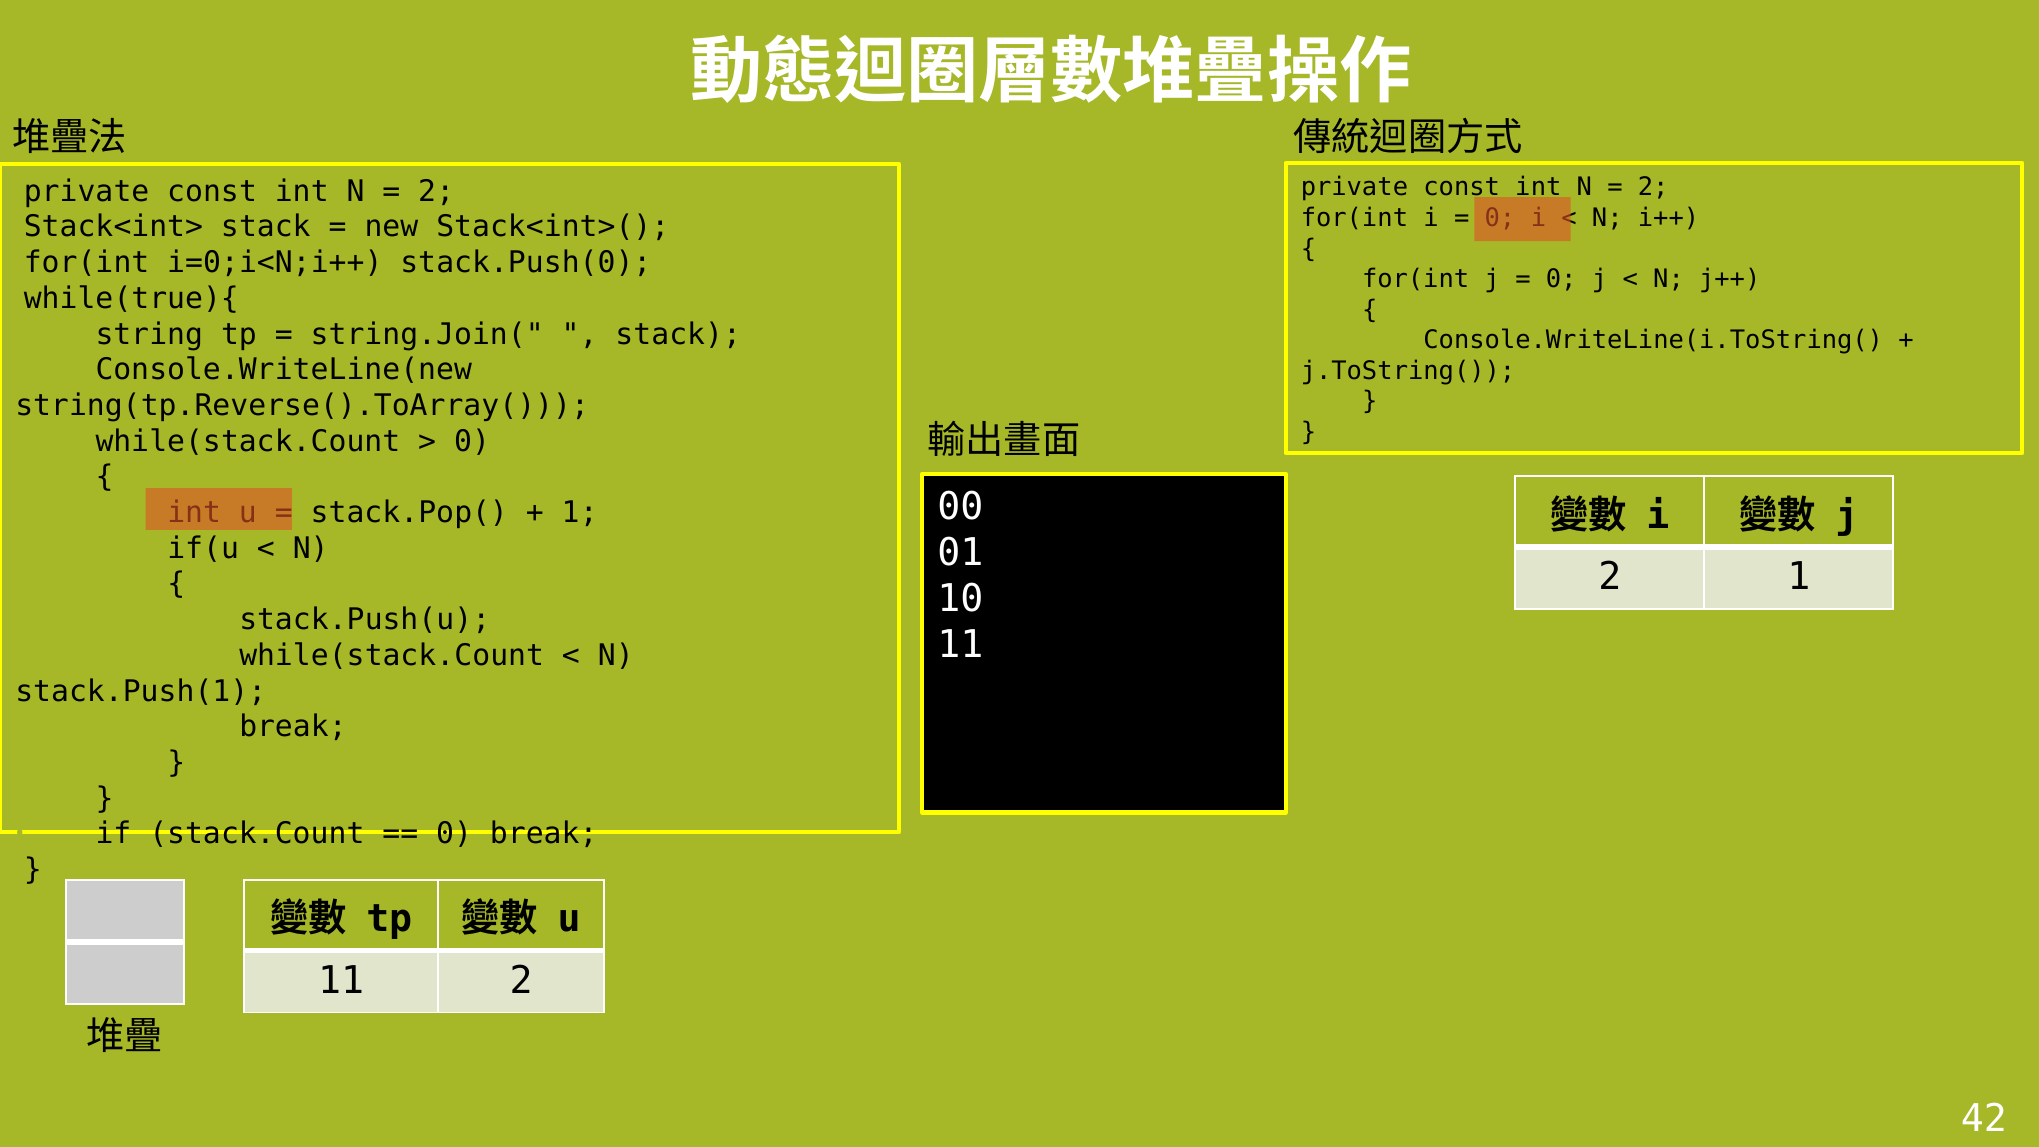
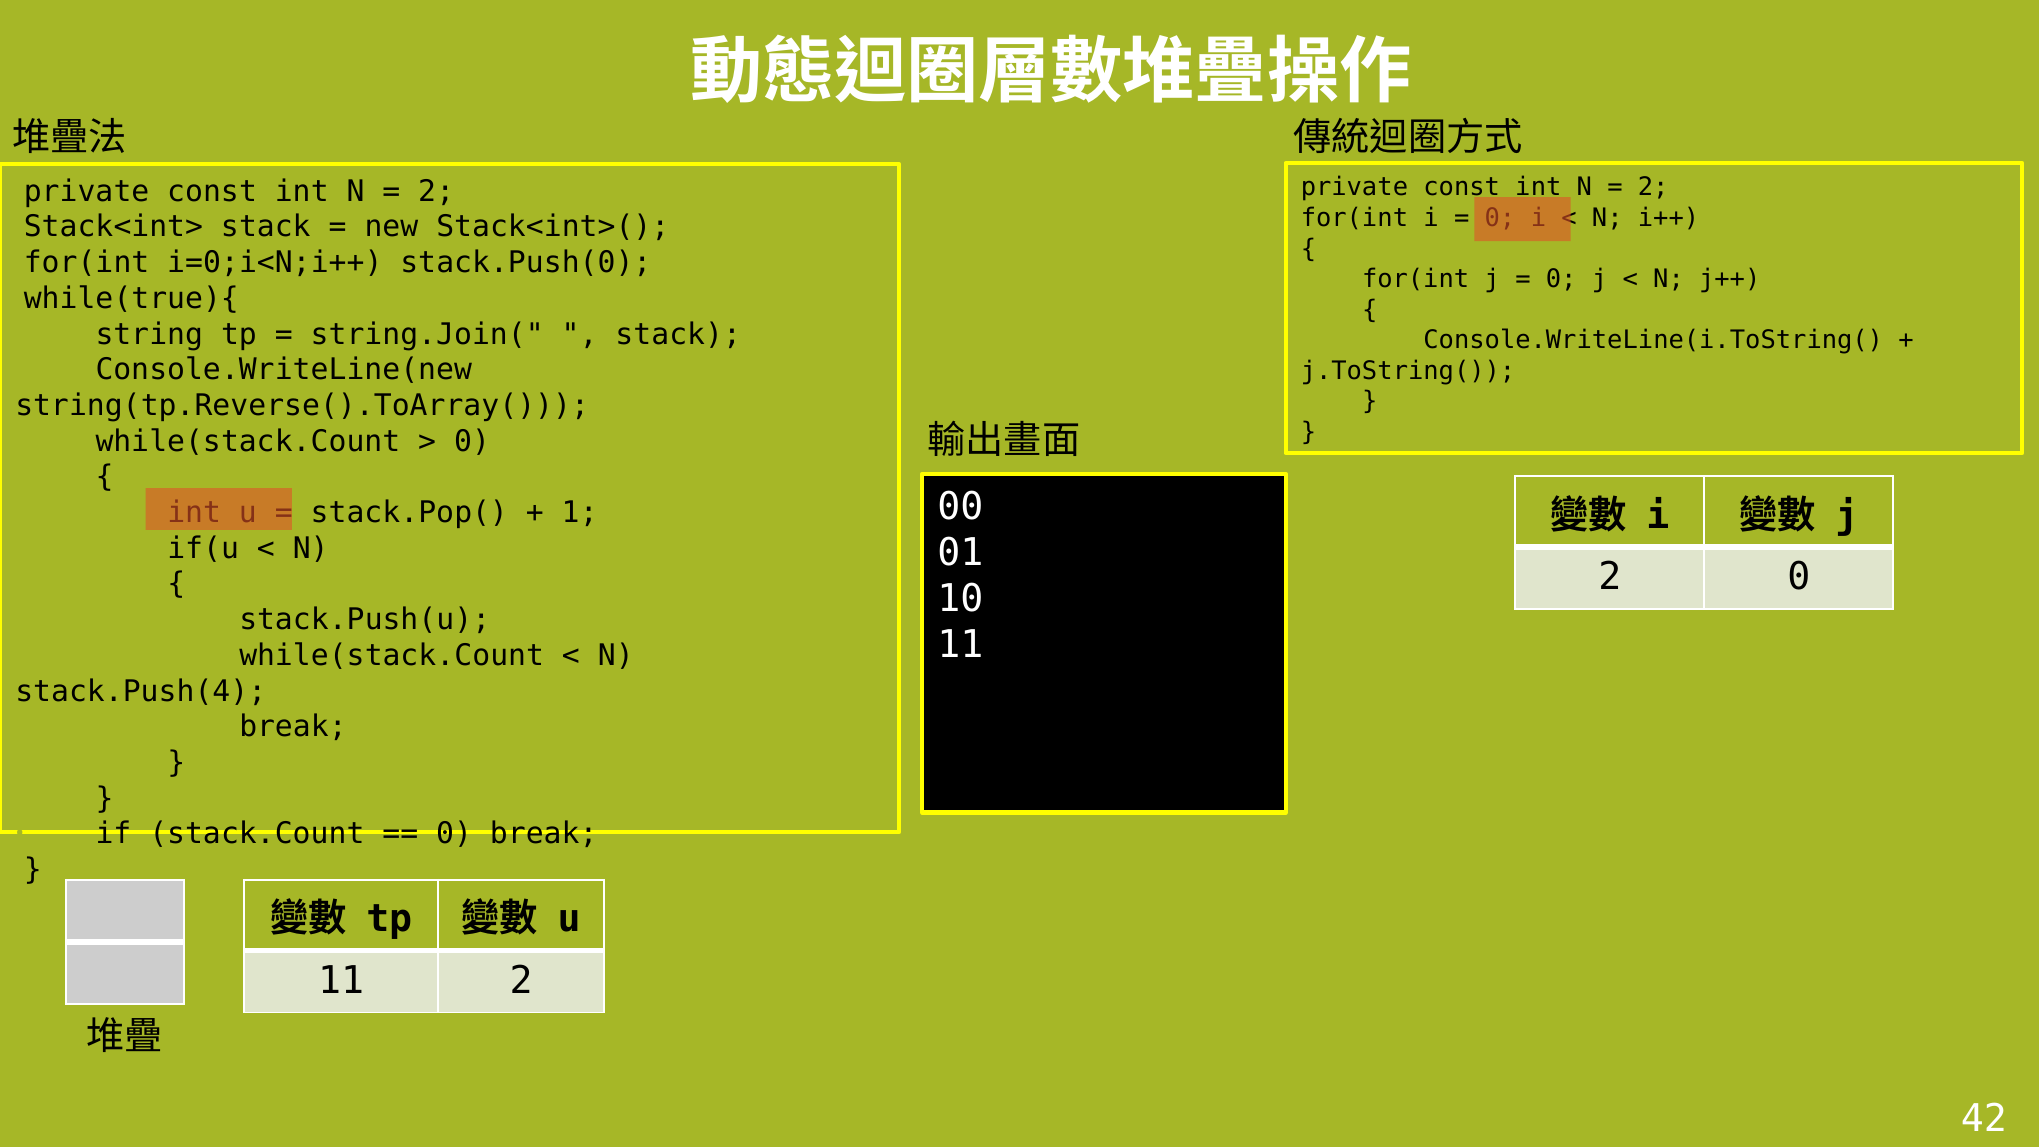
2 1: 1 -> 0
stack.Push(1: stack.Push(1 -> stack.Push(4
